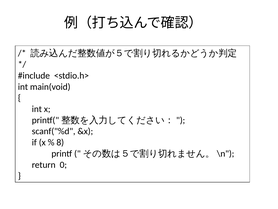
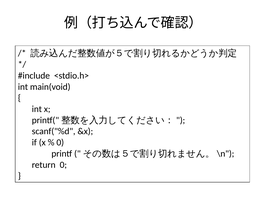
8 at (60, 142): 8 -> 0
